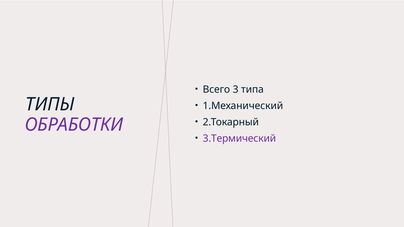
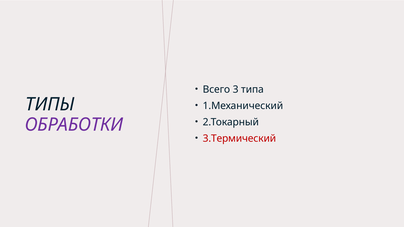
3.Термический colour: purple -> red
